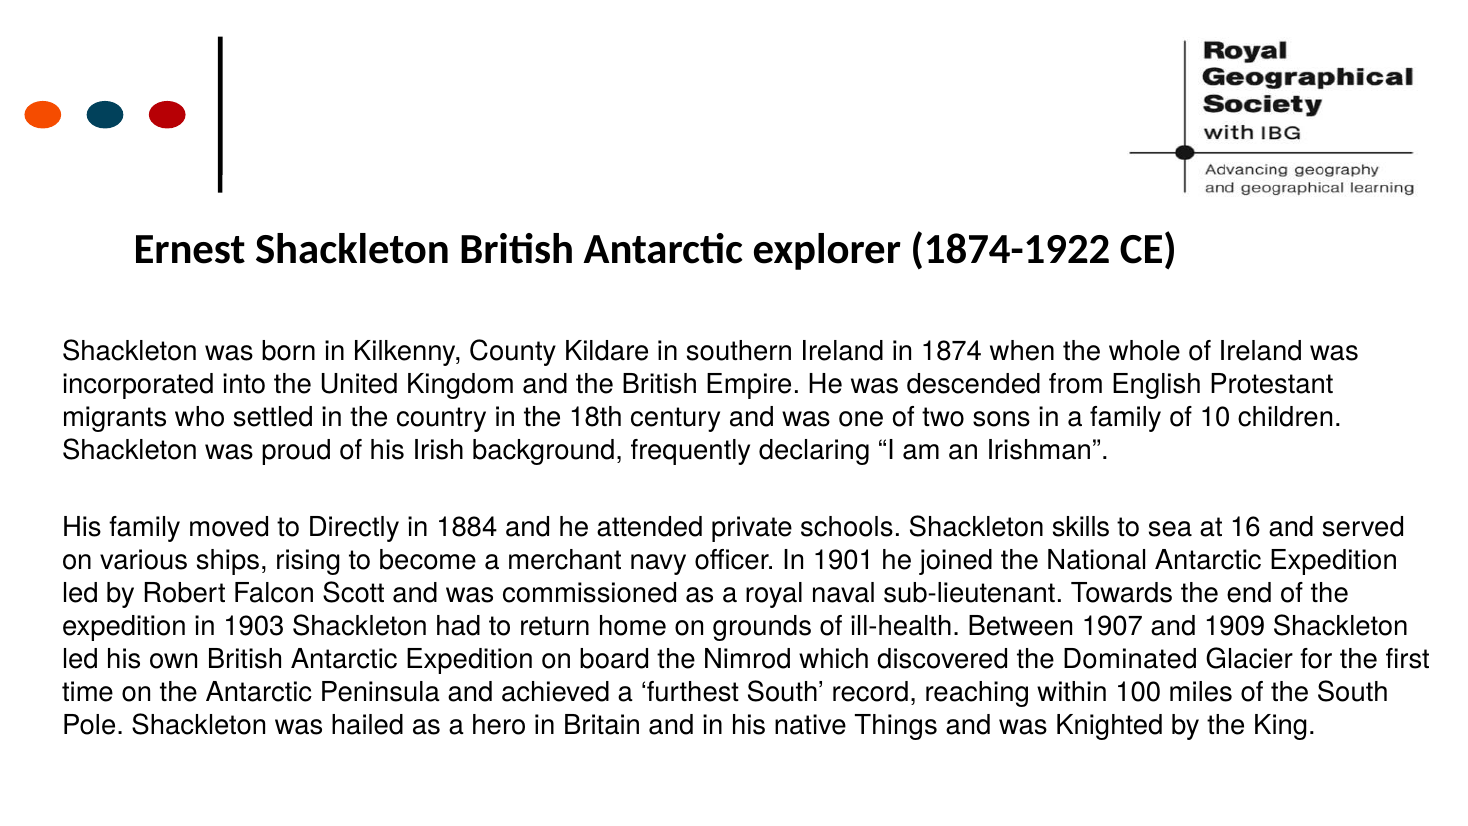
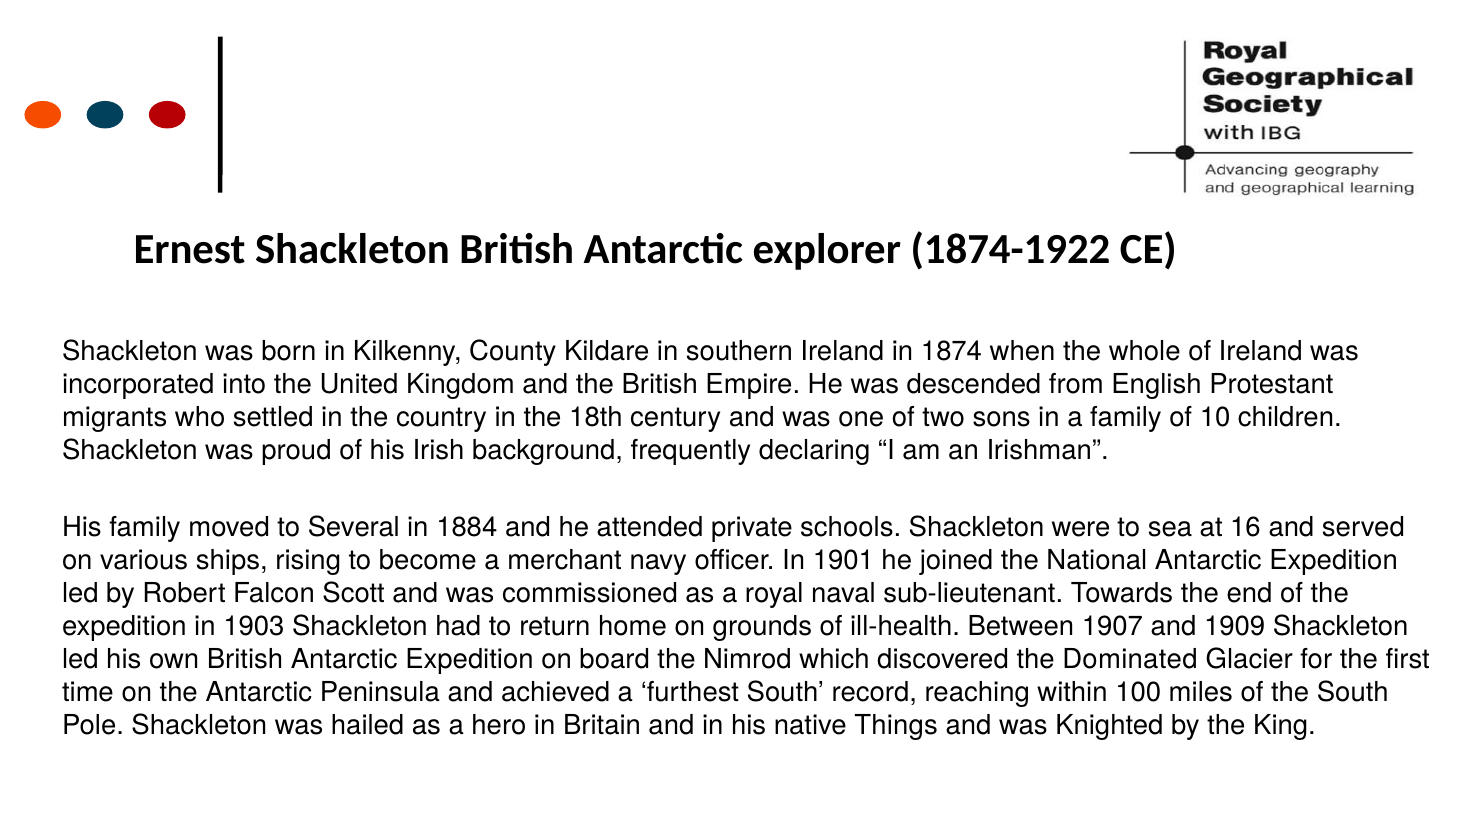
Directly: Directly -> Several
skills: skills -> were
